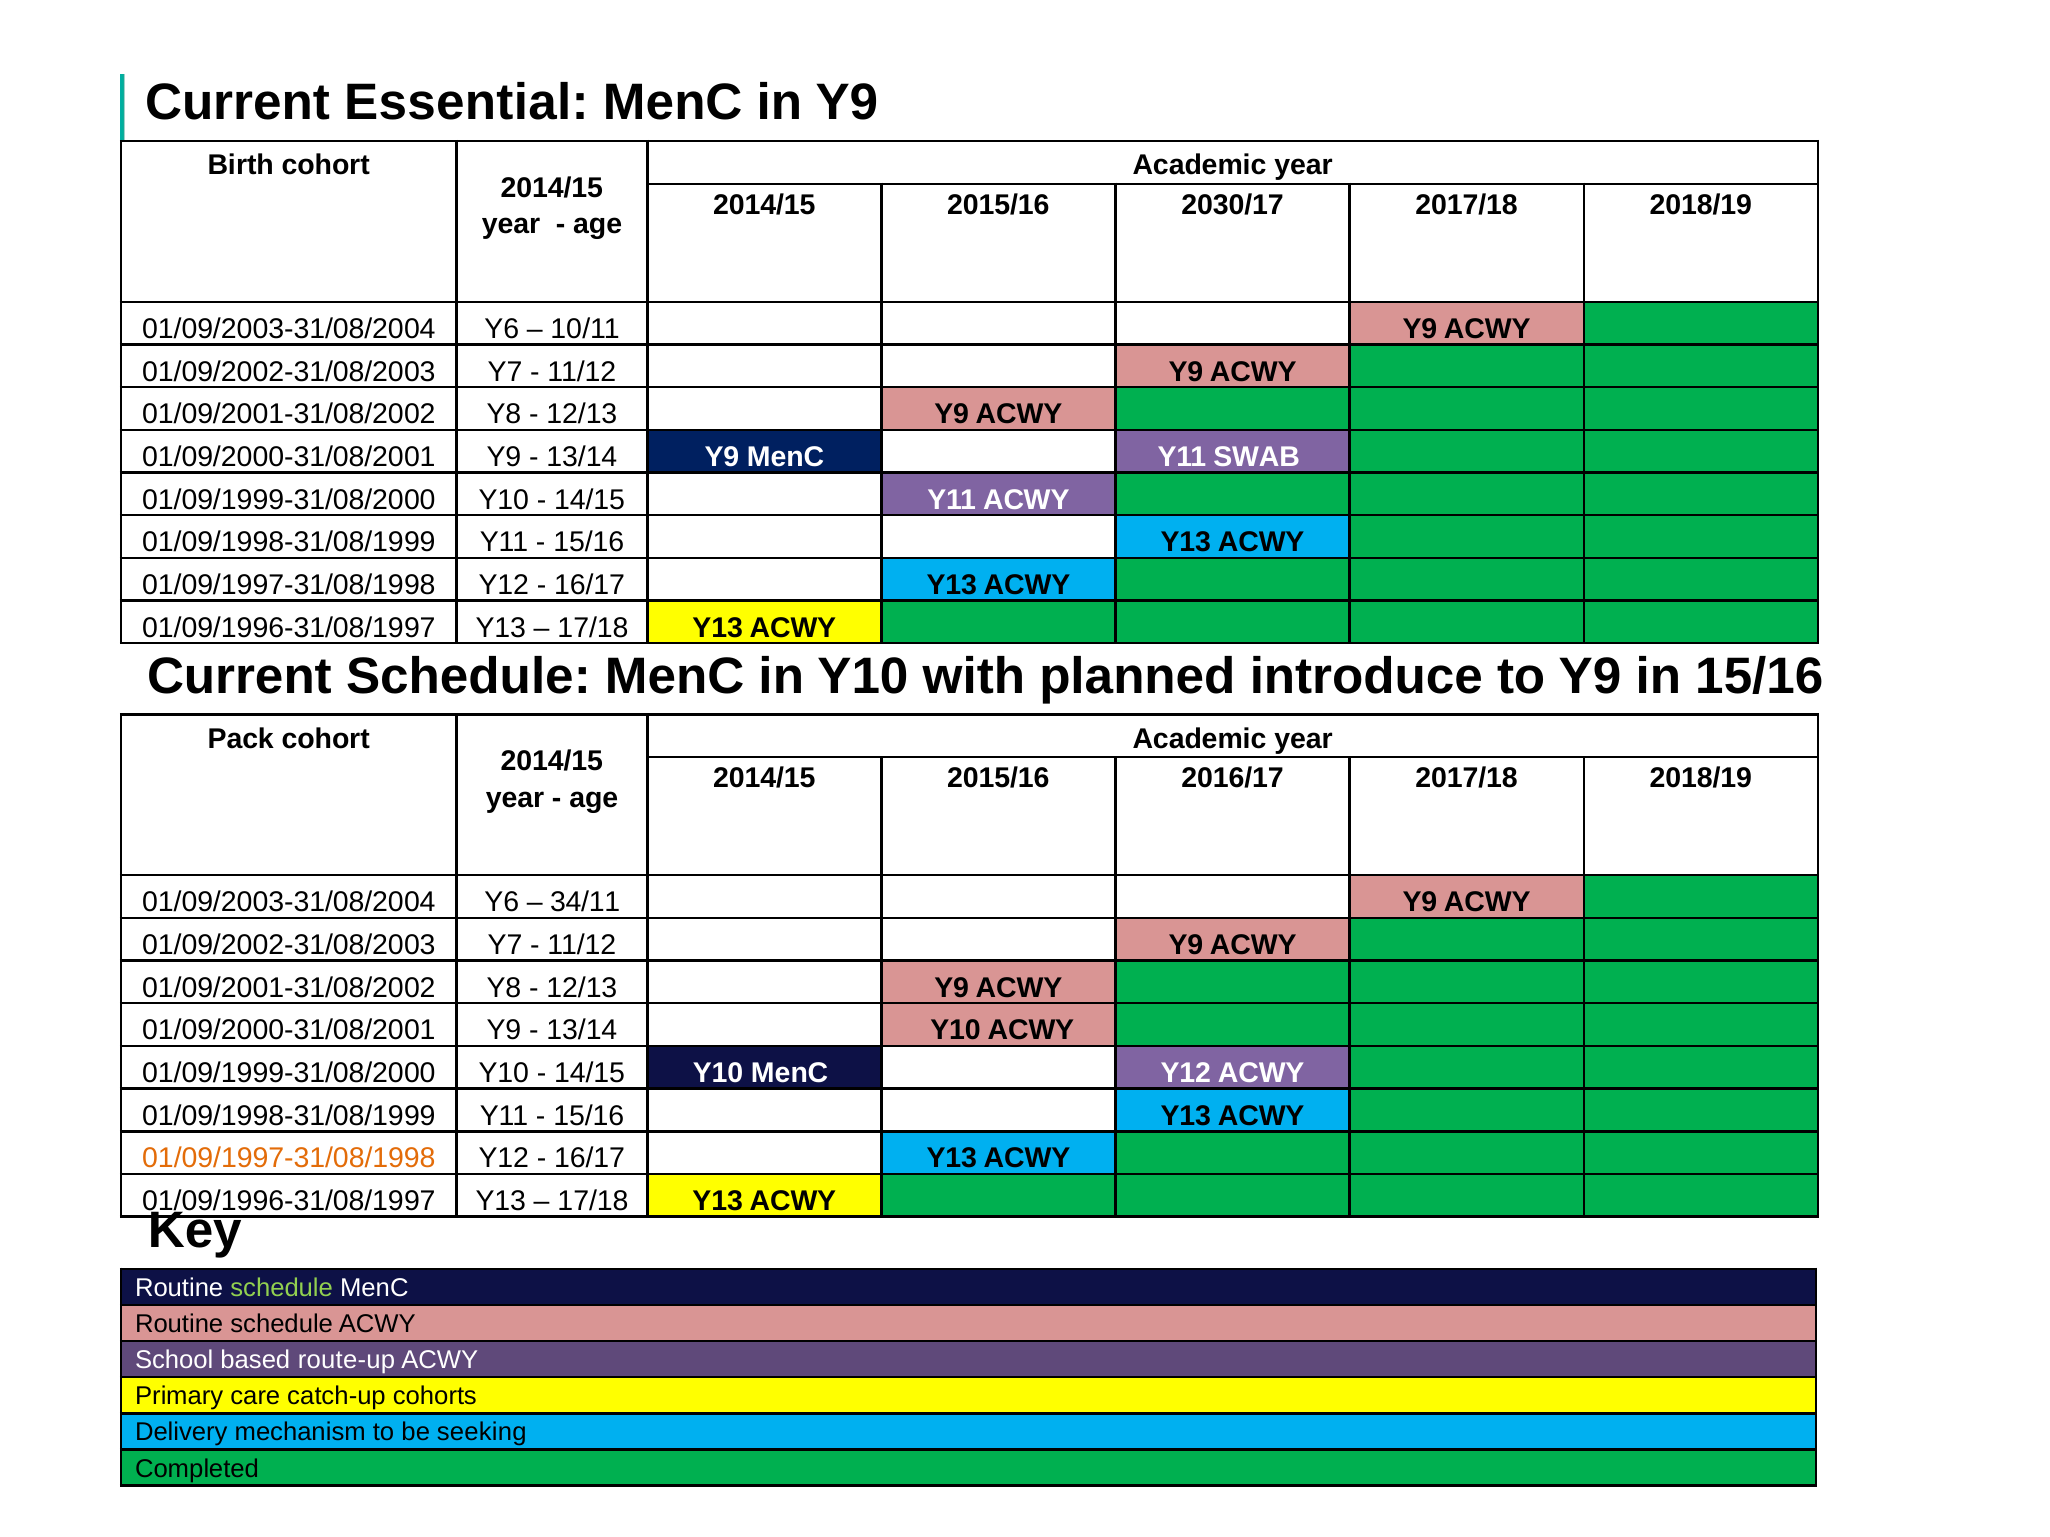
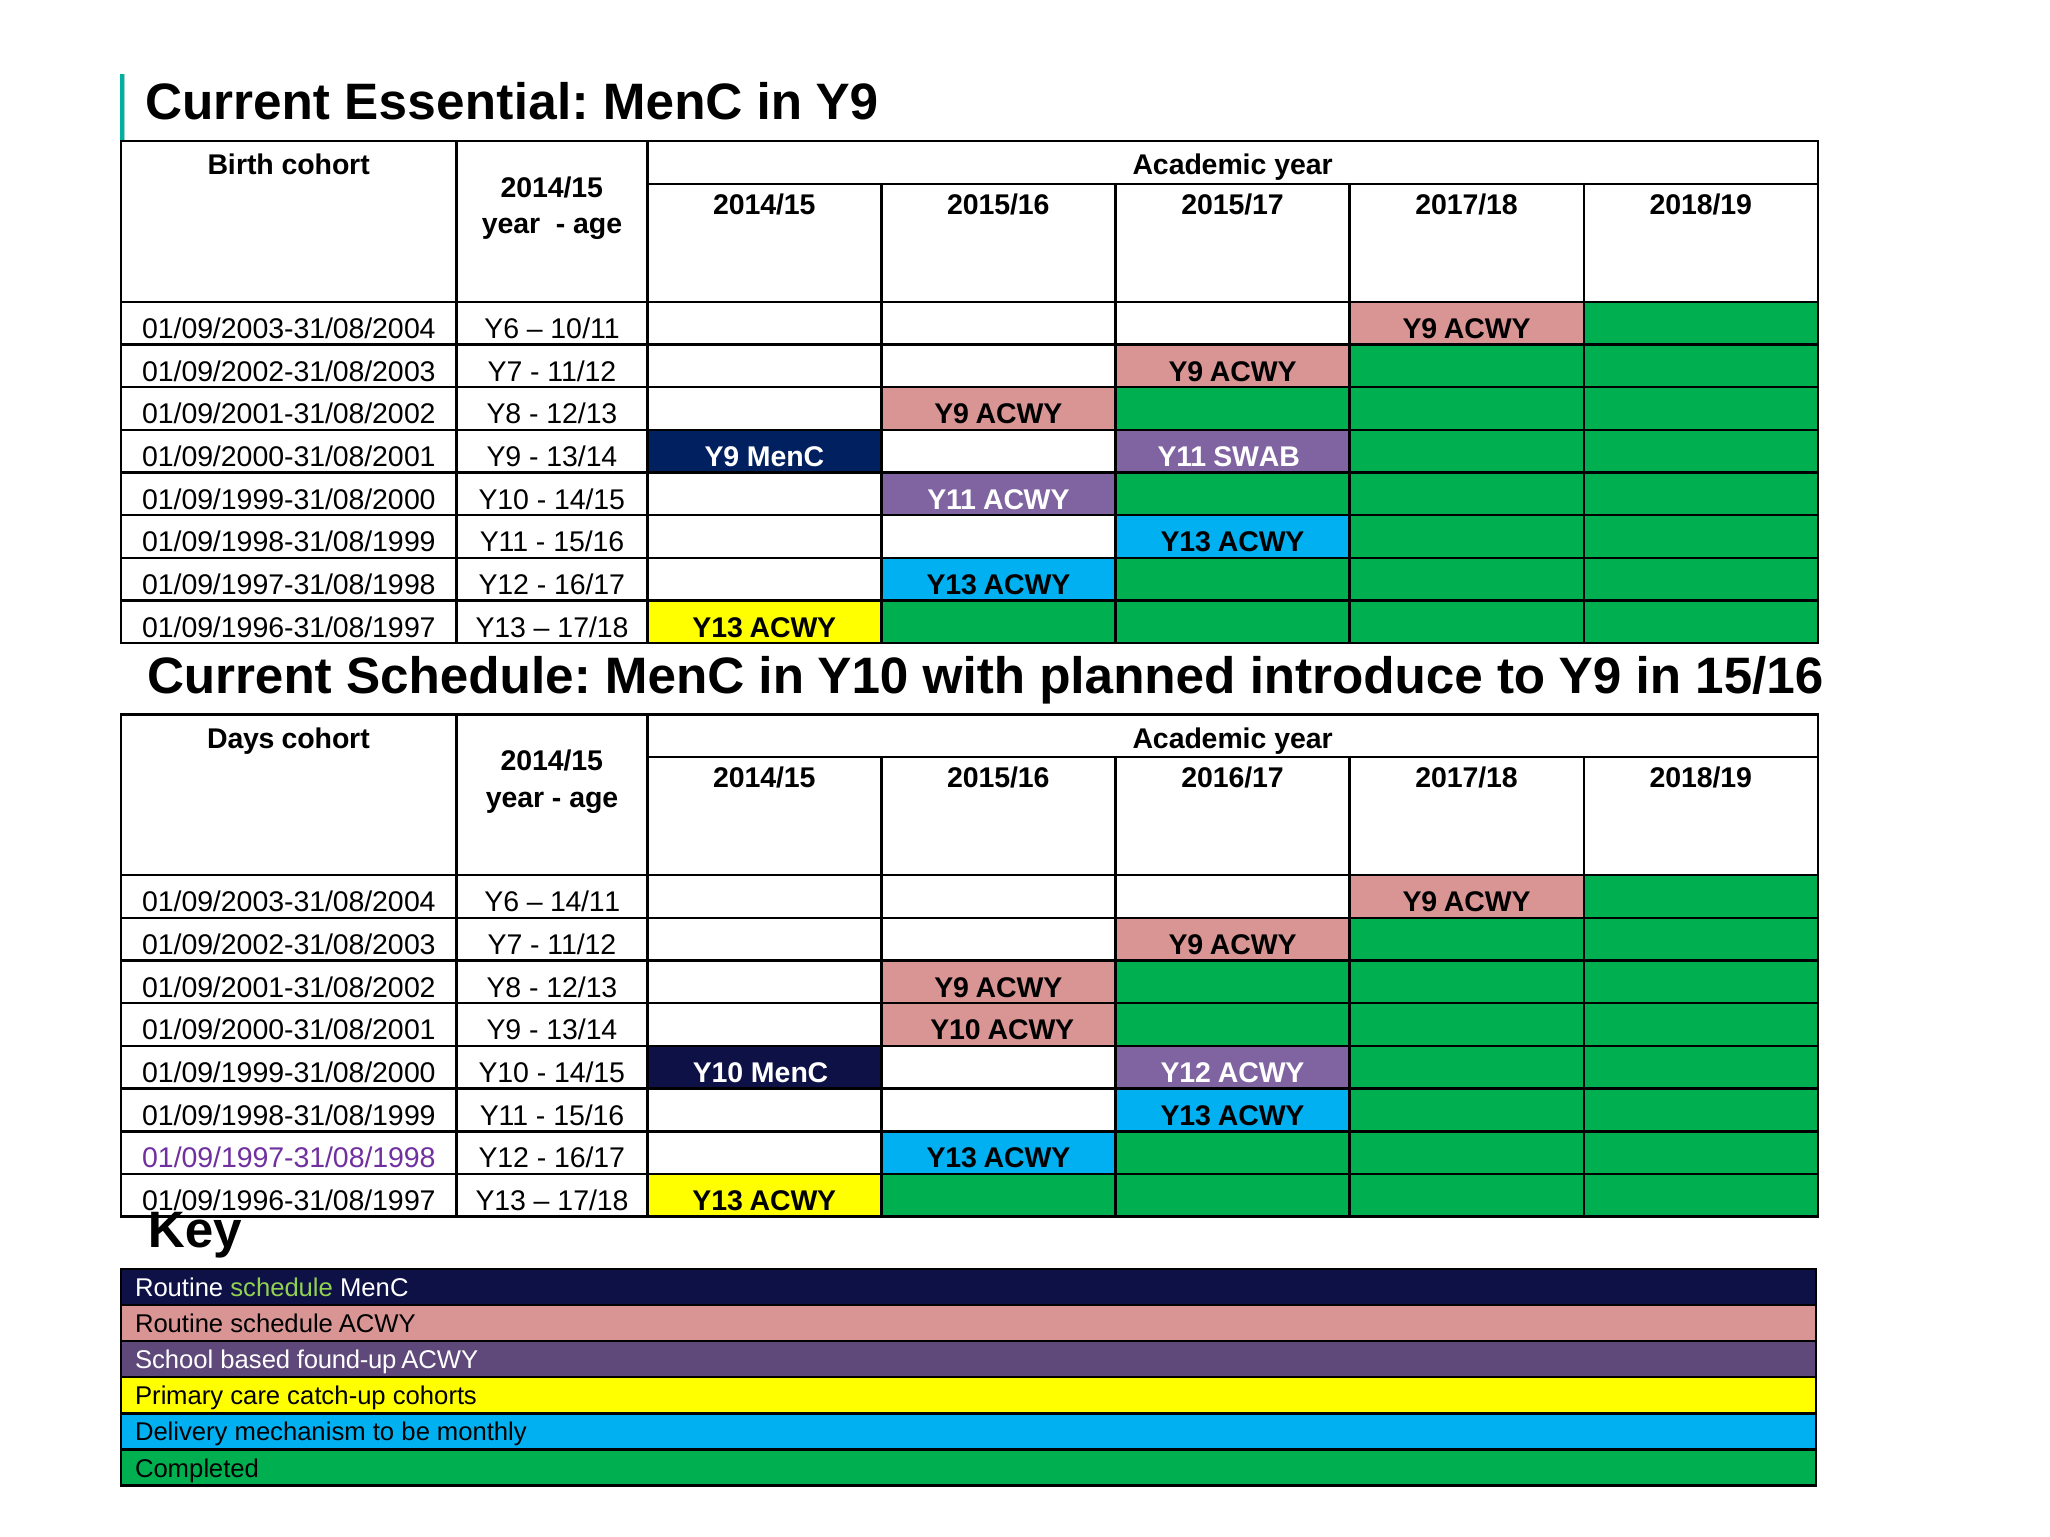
2030/17: 2030/17 -> 2015/17
Pack: Pack -> Days
34/11: 34/11 -> 14/11
01/09/1997-31/08/1998 at (289, 1159) colour: orange -> purple
route-up: route-up -> found-up
seeking: seeking -> monthly
